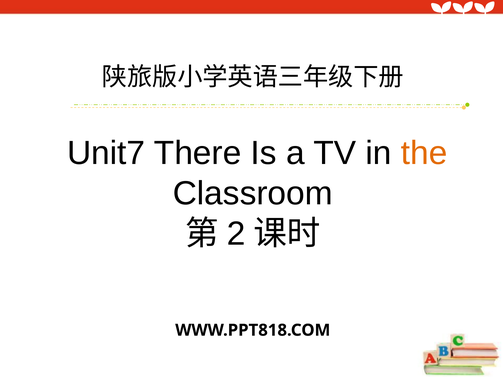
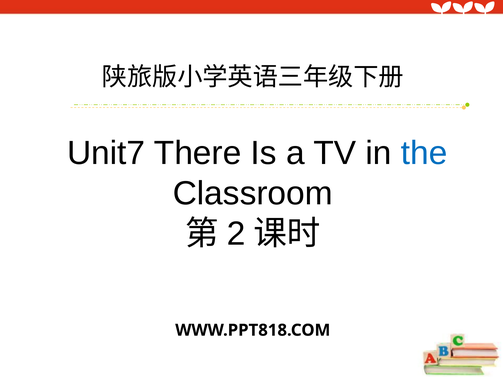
the colour: orange -> blue
